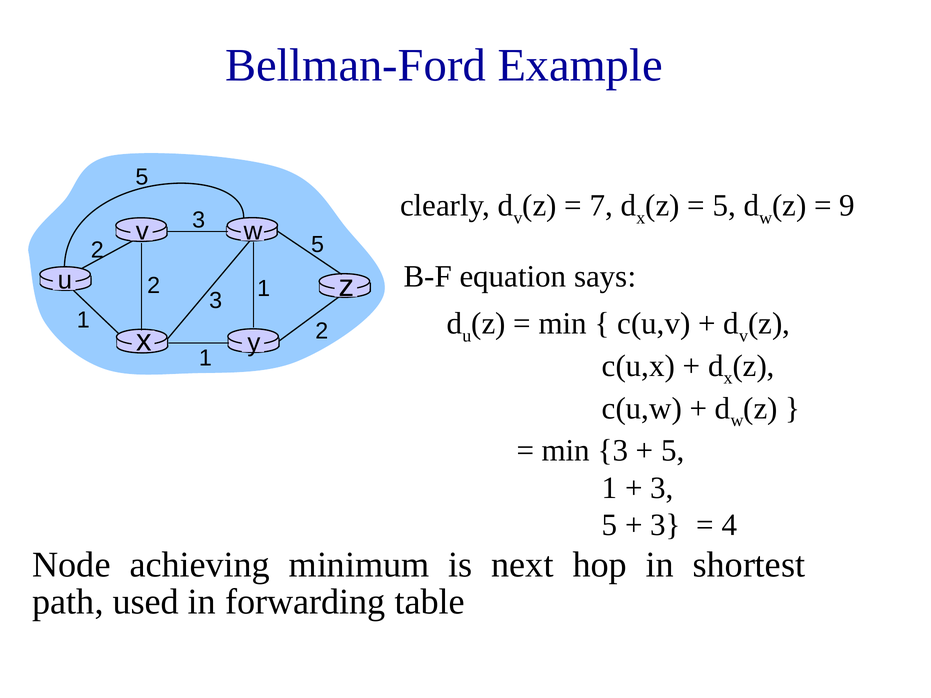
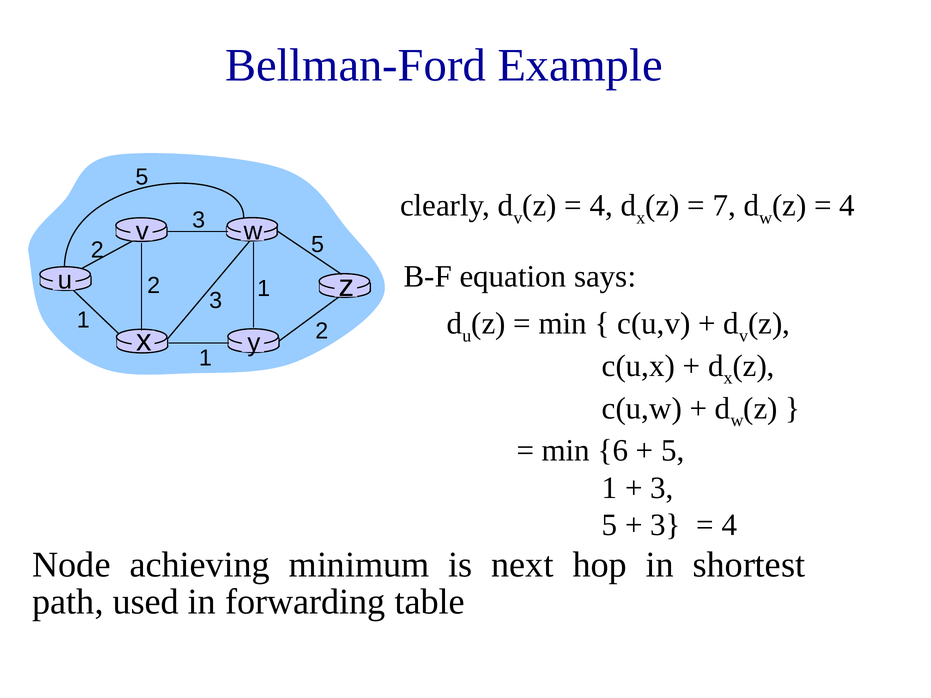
7 at (601, 206): 7 -> 4
5 at (724, 206): 5 -> 7
9 at (847, 206): 9 -> 4
min 3: 3 -> 6
